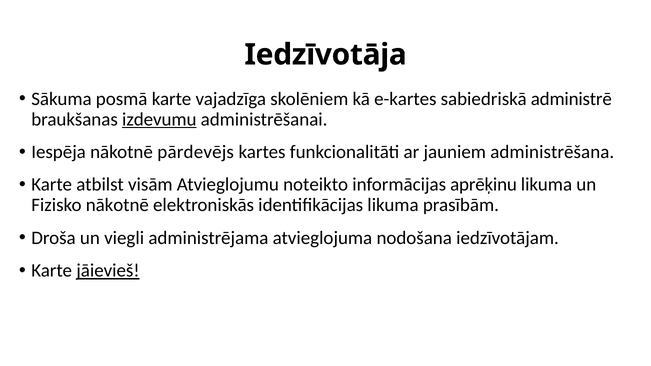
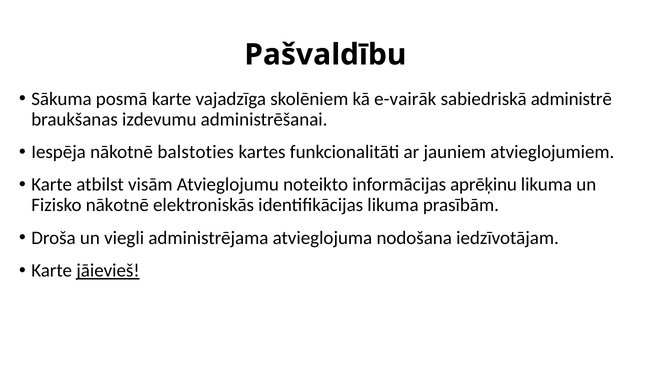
Iedzīvotāja: Iedzīvotāja -> Pašvaldību
e-kartes: e-kartes -> e-vairāk
izdevumu underline: present -> none
pārdevējs: pārdevējs -> balstoties
administrēšana: administrēšana -> atvieglojumiem
